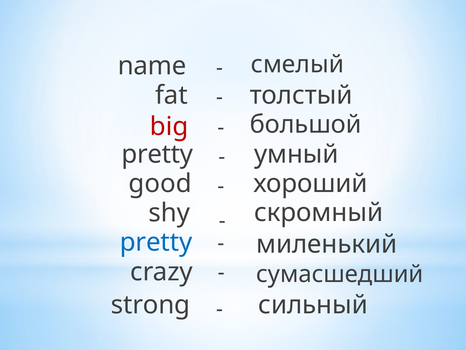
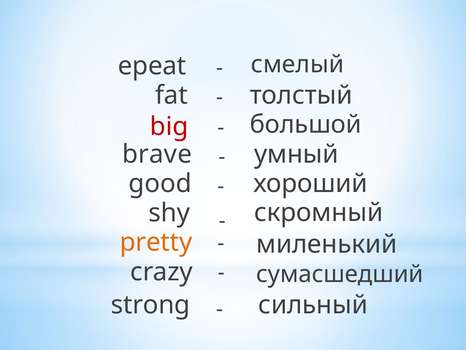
name: name -> epeat
pretty at (157, 154): pretty -> brave
pretty at (156, 242) colour: blue -> orange
